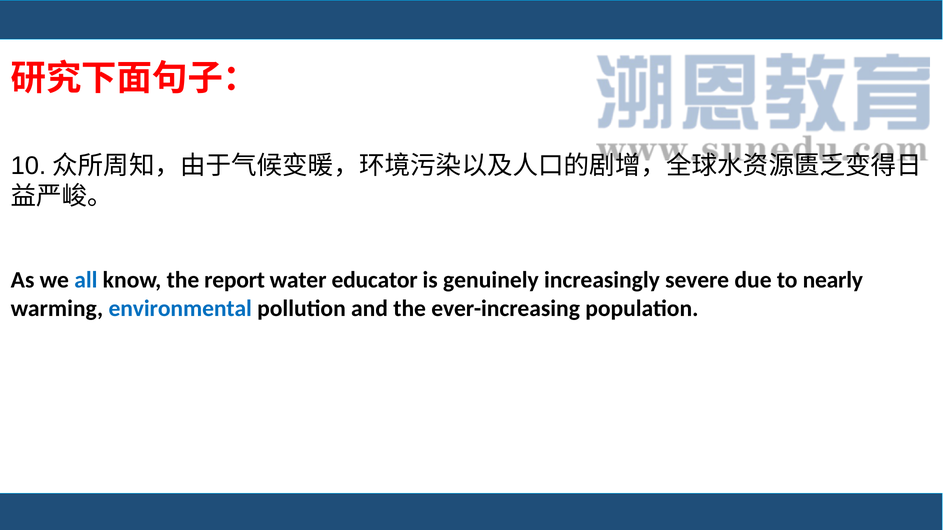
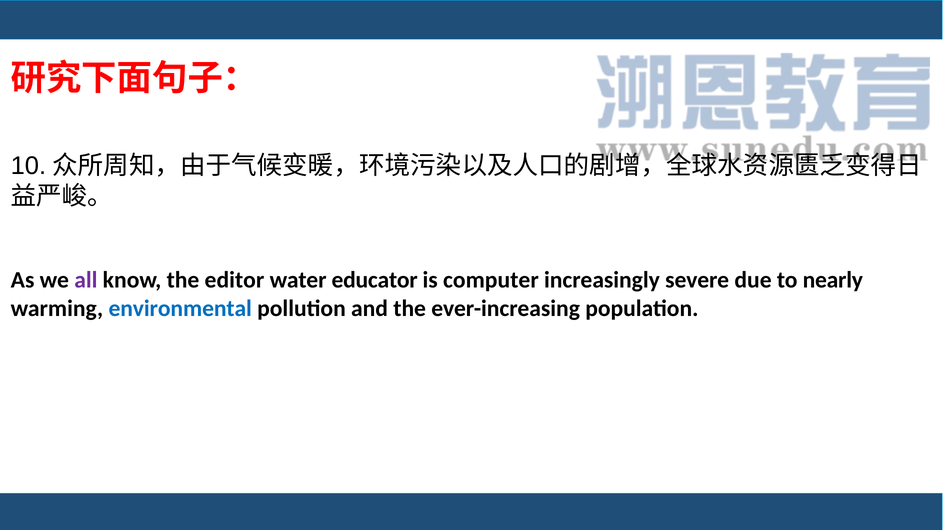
all colour: blue -> purple
report: report -> editor
genuinely: genuinely -> computer
